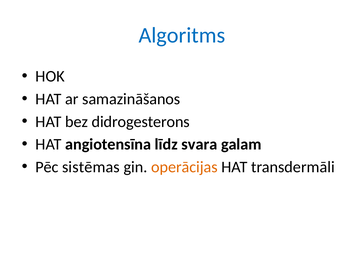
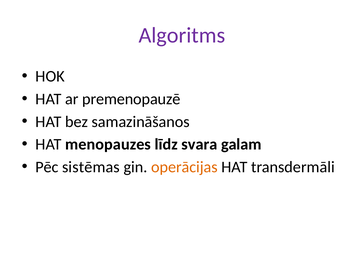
Algoritms colour: blue -> purple
samazināšanos: samazināšanos -> premenopauzē
didrogesterons: didrogesterons -> samazināšanos
angiotensīna: angiotensīna -> menopauzes
